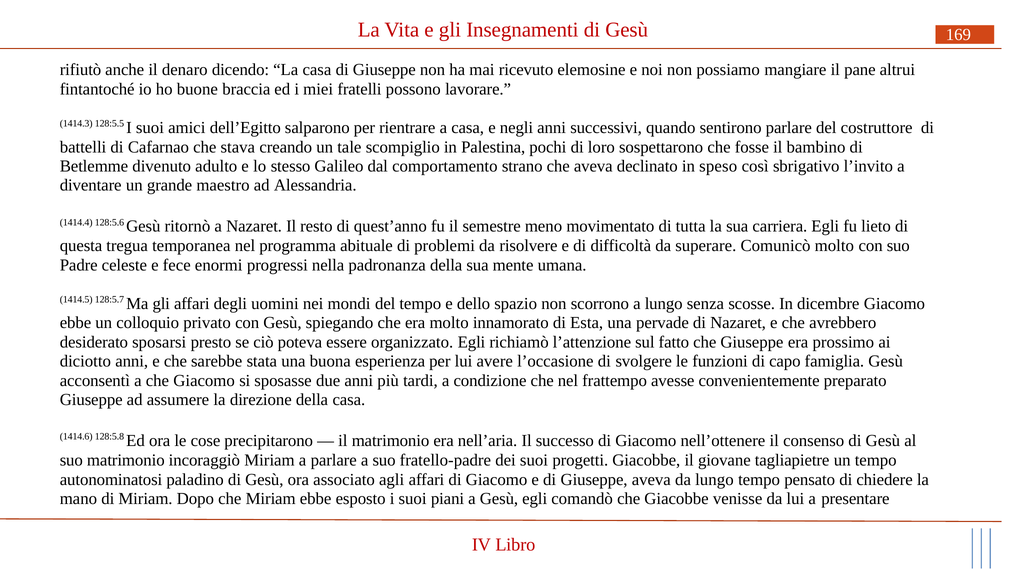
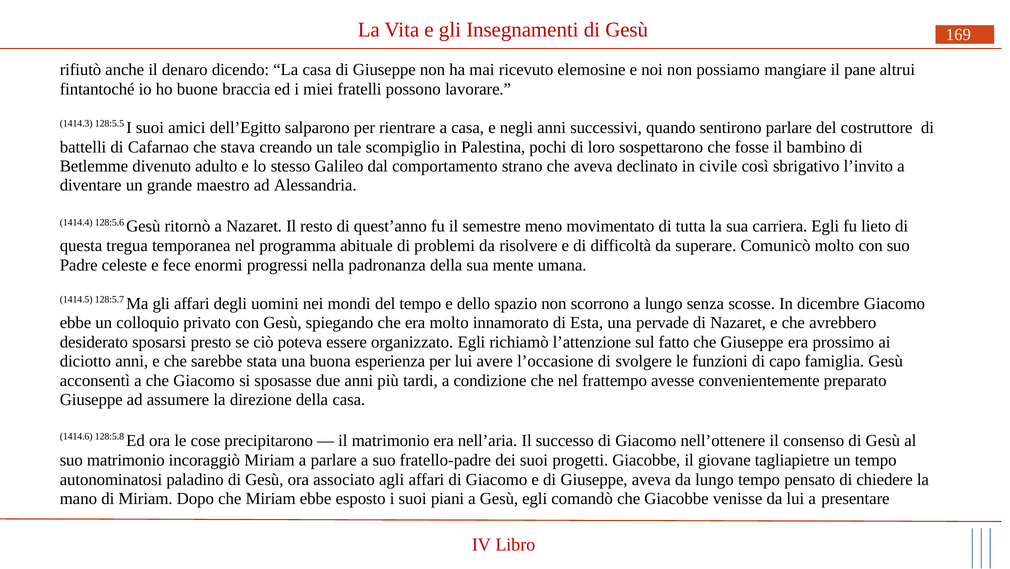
speso: speso -> civile
